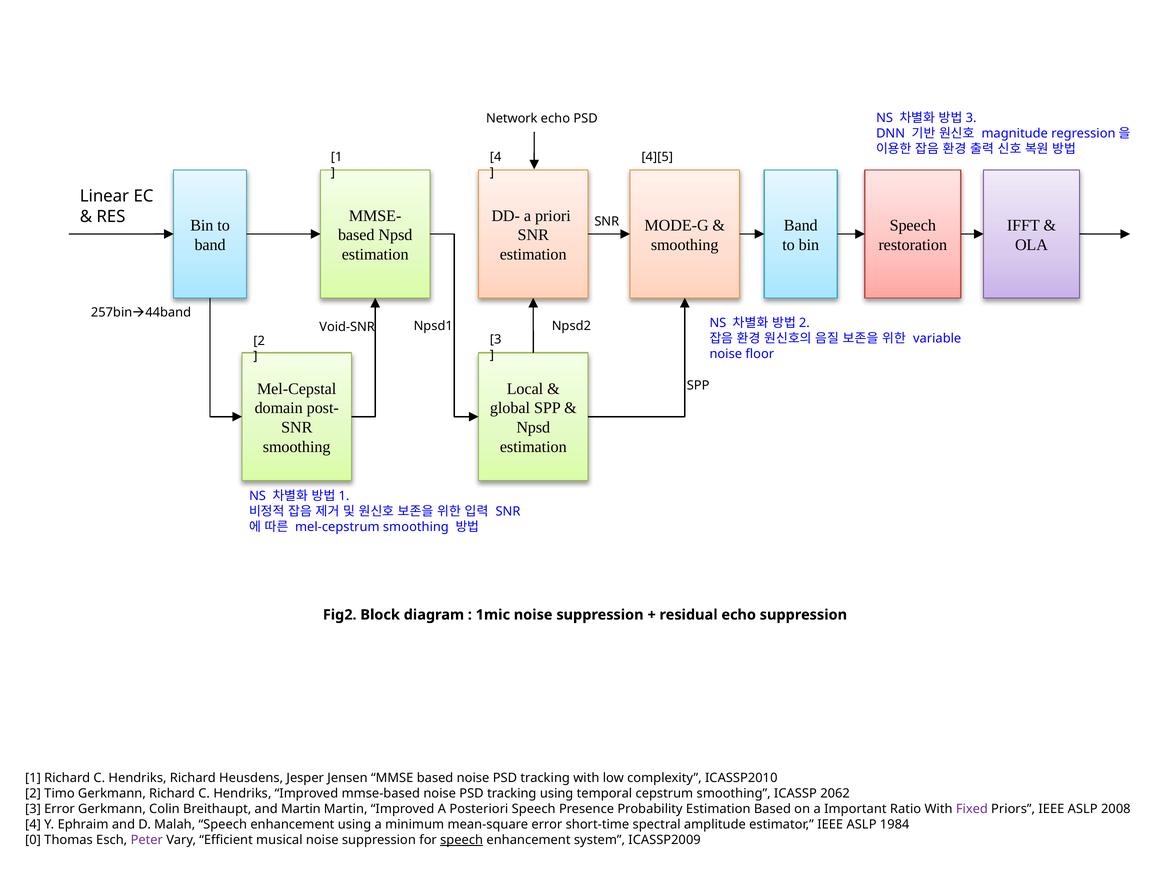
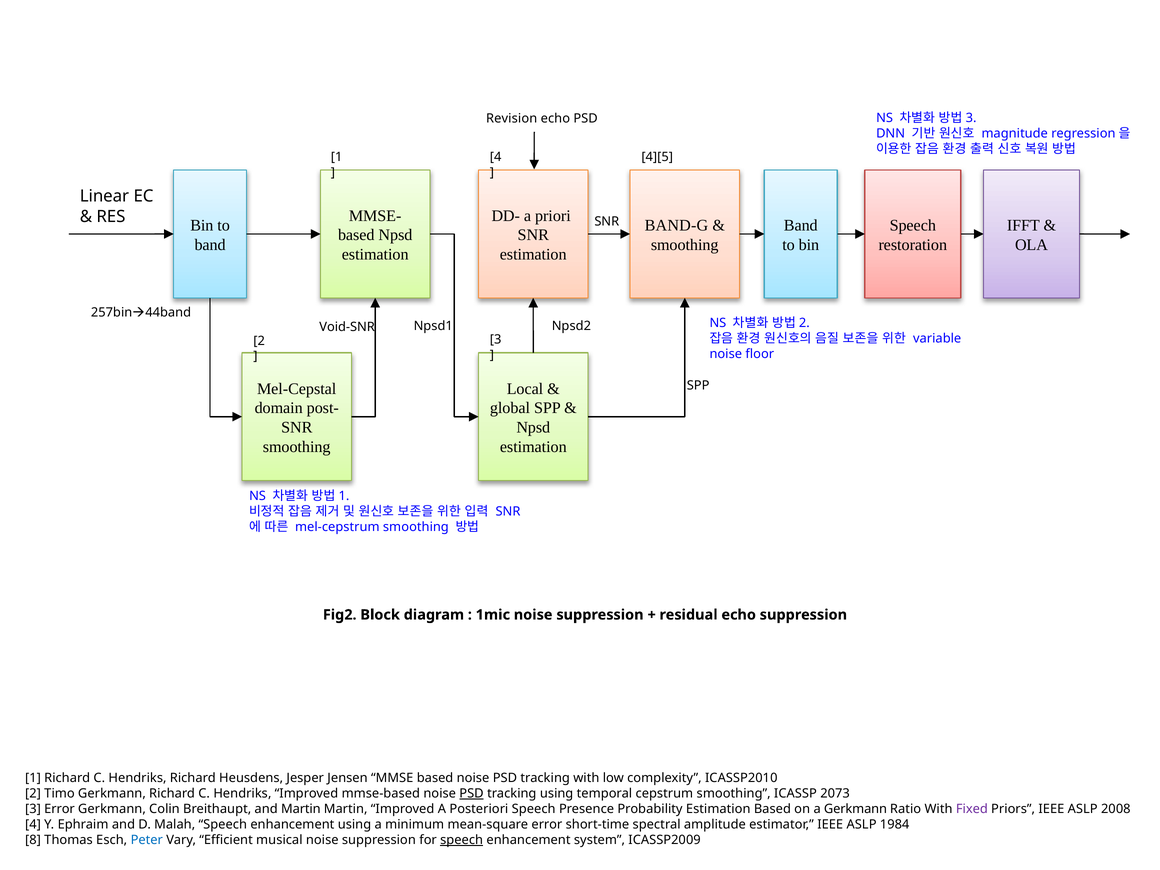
Network: Network -> Revision
MODE-G: MODE-G -> BAND-G
PSD at (471, 794) underline: none -> present
2062: 2062 -> 2073
a Important: Important -> Gerkmann
0: 0 -> 8
Peter colour: purple -> blue
